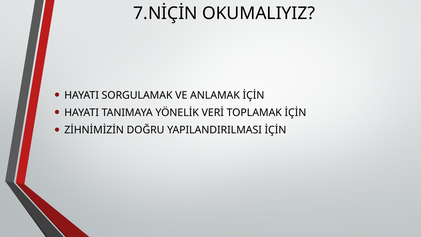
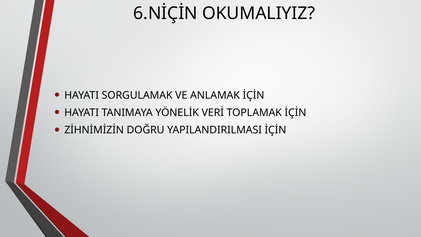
7.NİÇİN: 7.NİÇİN -> 6.NİÇİN
